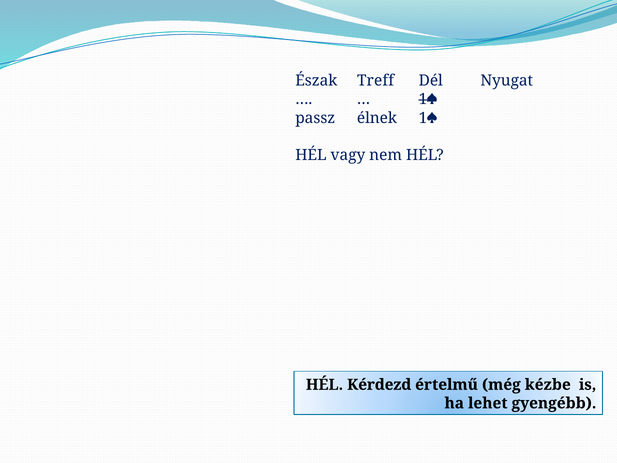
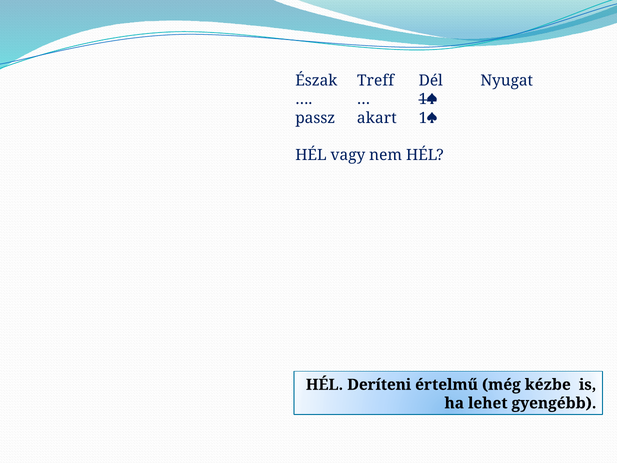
élnek: élnek -> akart
Kérdezd: Kérdezd -> Deríteni
